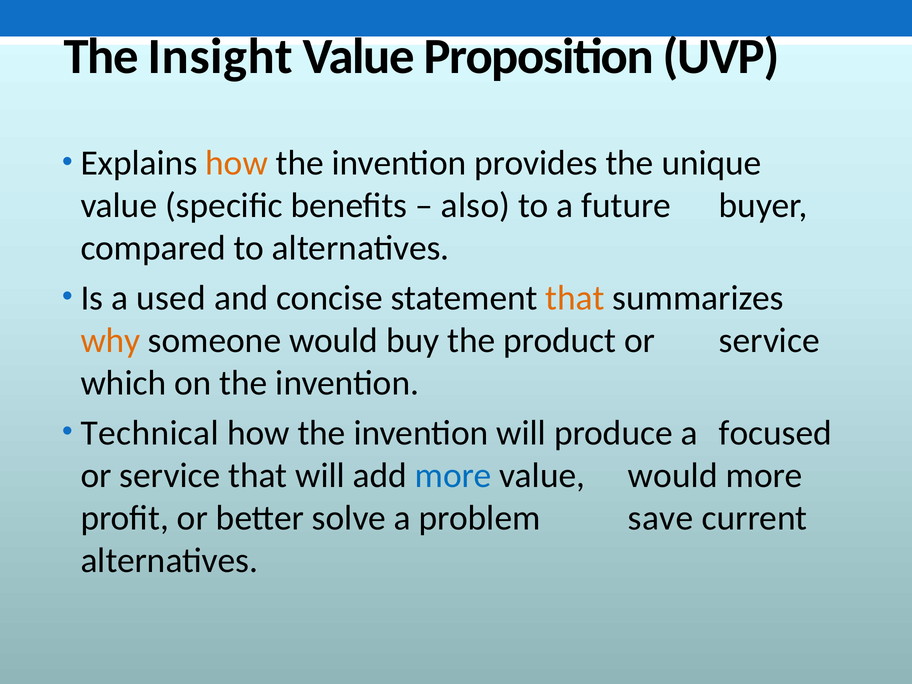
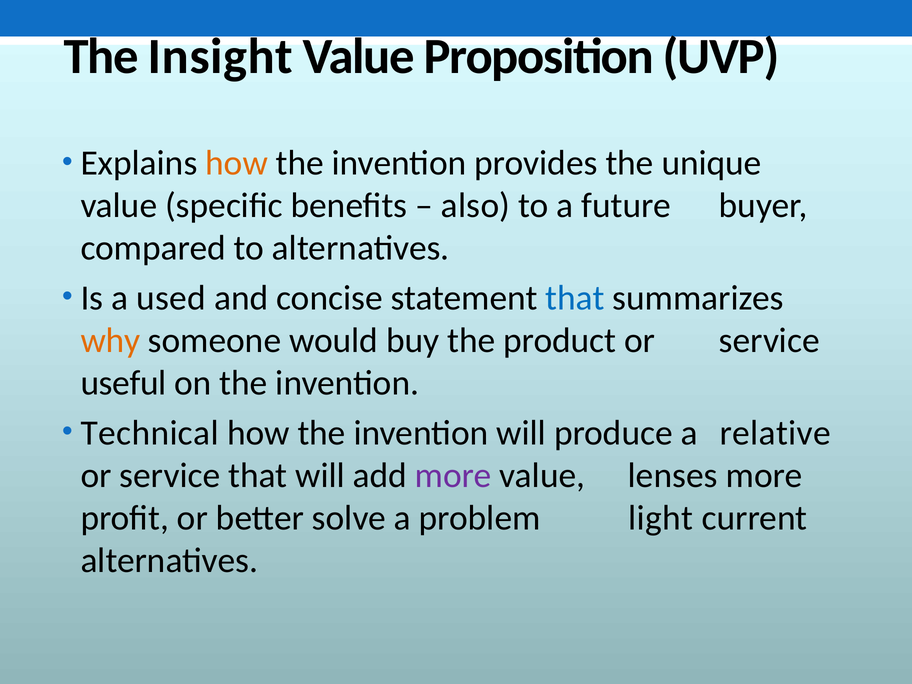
that at (575, 298) colour: orange -> blue
which: which -> useful
focused: focused -> relative
more at (453, 475) colour: blue -> purple
value would: would -> lenses
save: save -> light
